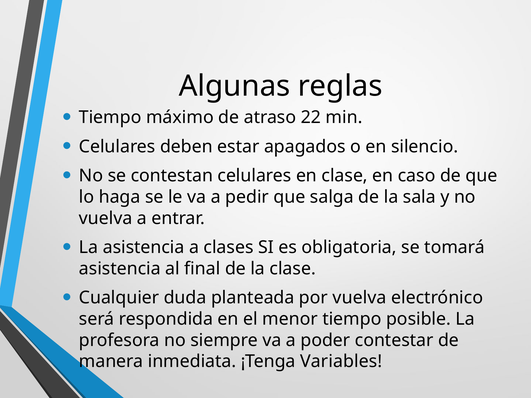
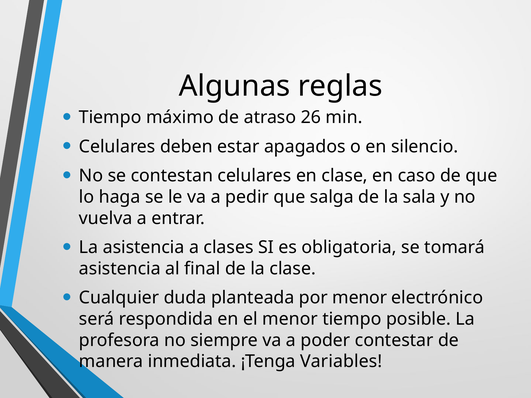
22: 22 -> 26
por vuelva: vuelva -> menor
